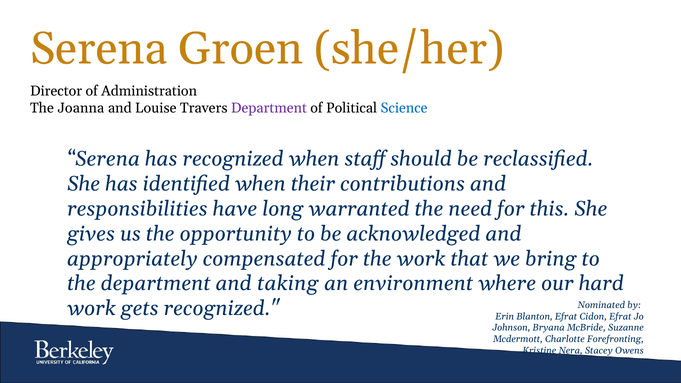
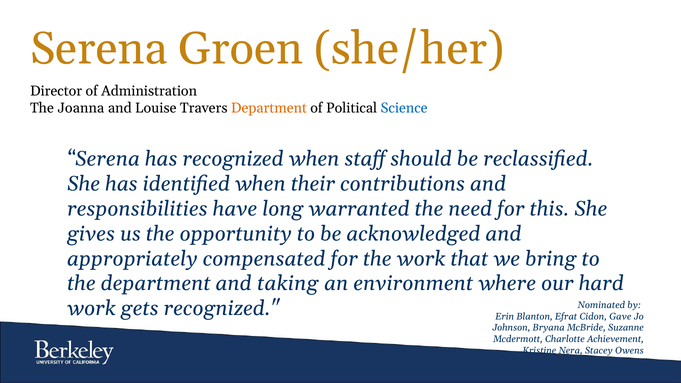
Department at (269, 108) colour: purple -> orange
Cidon Efrat: Efrat -> Gave
Forefronting: Forefronting -> Achievement
